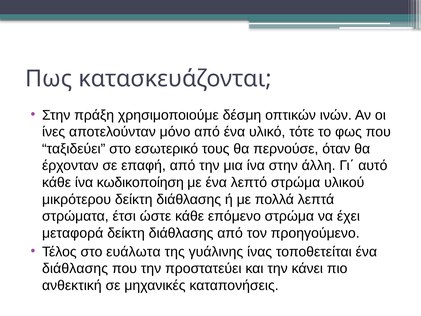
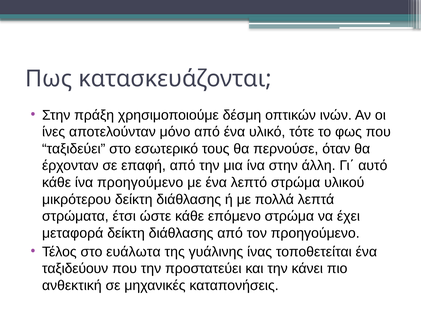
ίνα κωδικοποίηση: κωδικοποίηση -> προηγούμενο
διάθλασης at (75, 268): διάθλασης -> ταξιδεύουν
